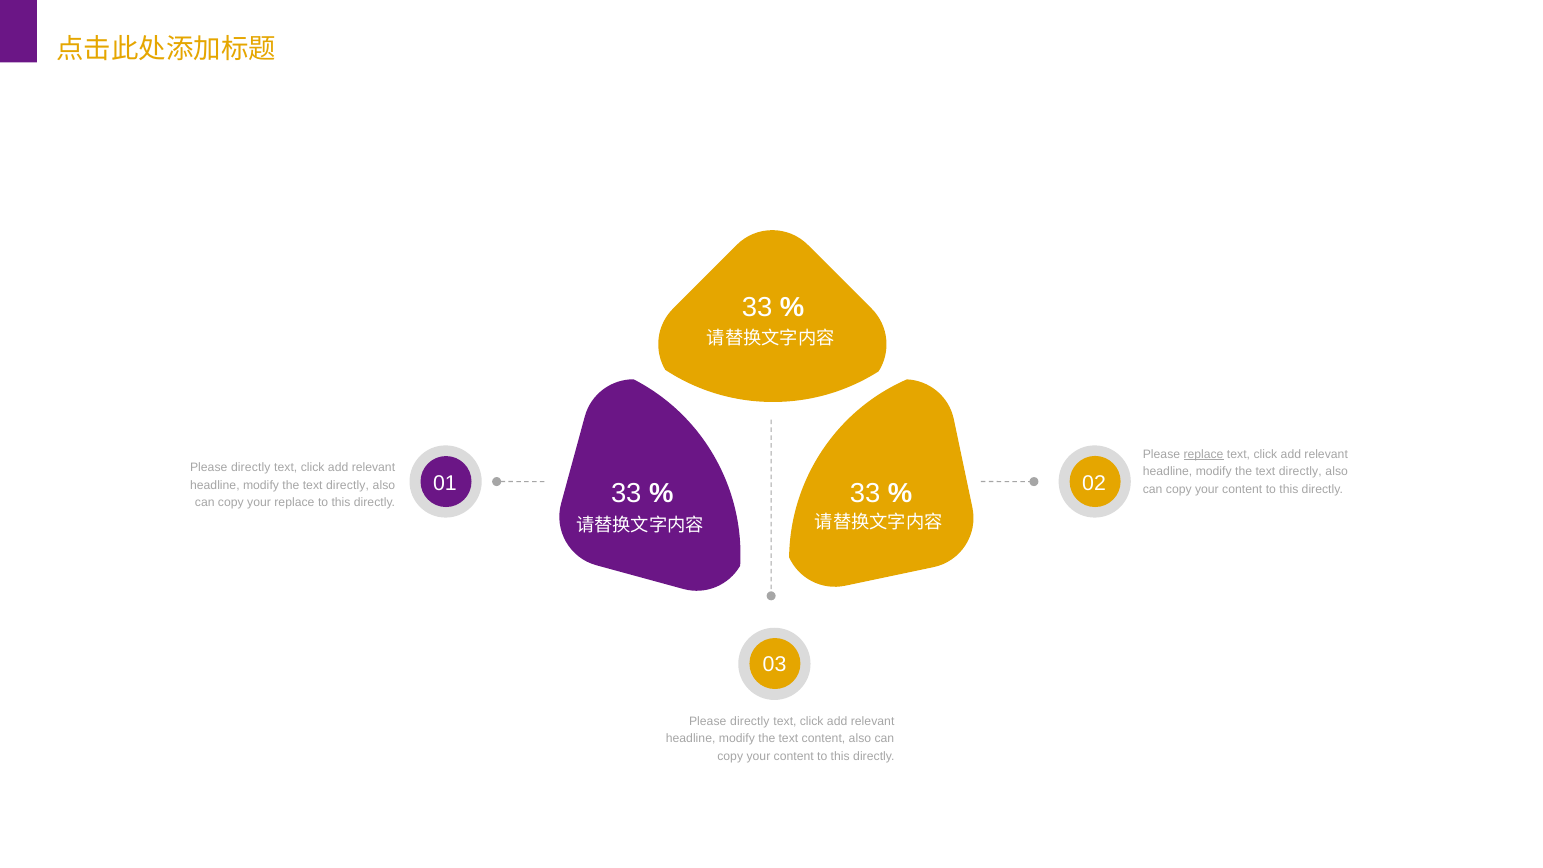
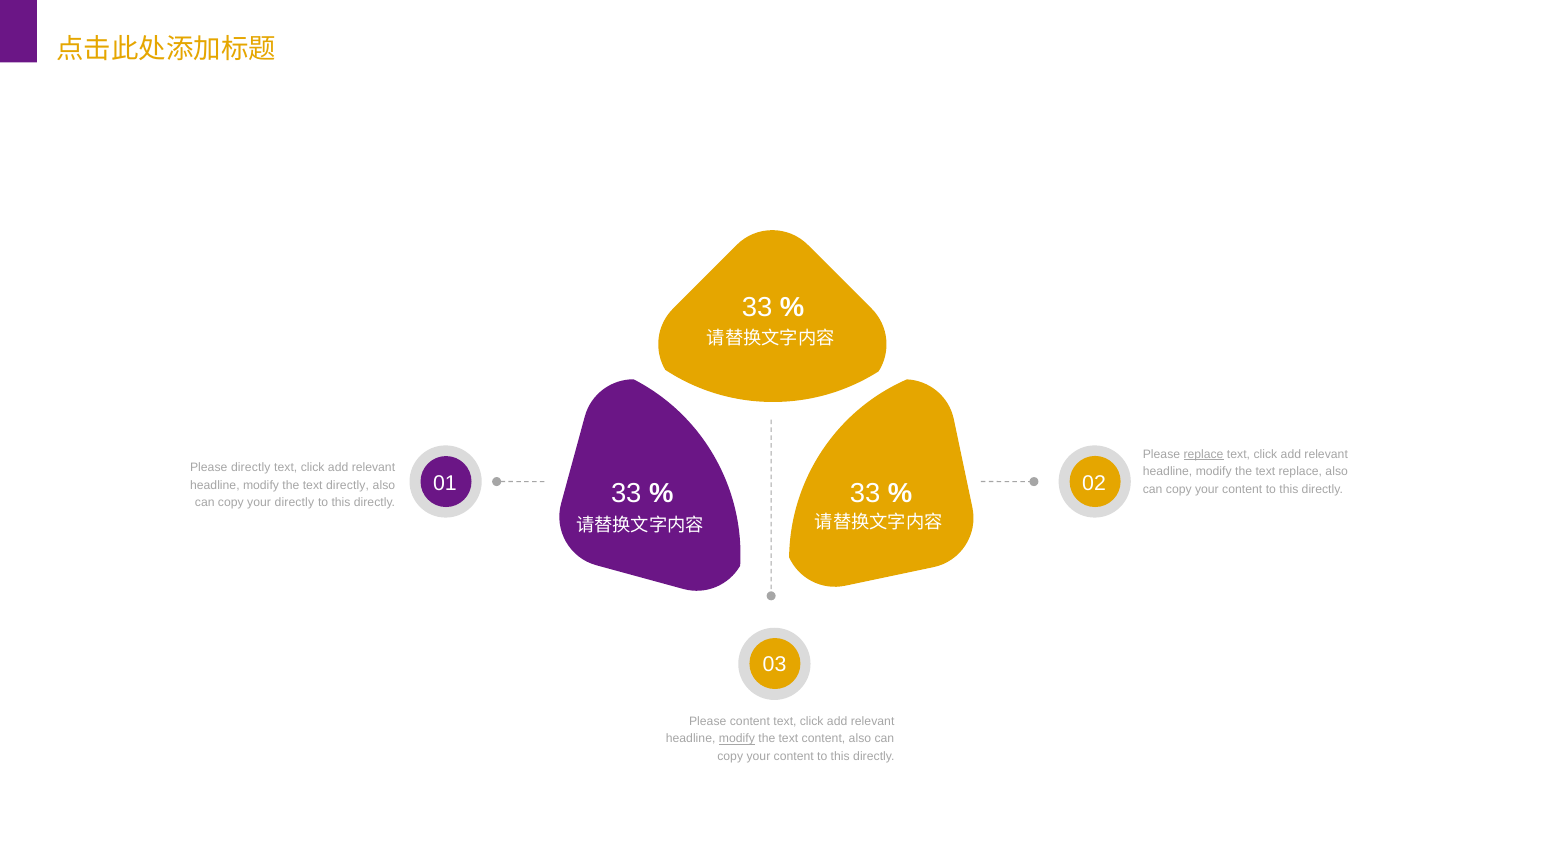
directly at (1300, 472): directly -> replace
your replace: replace -> directly
directly at (750, 721): directly -> content
modify at (737, 739) underline: none -> present
